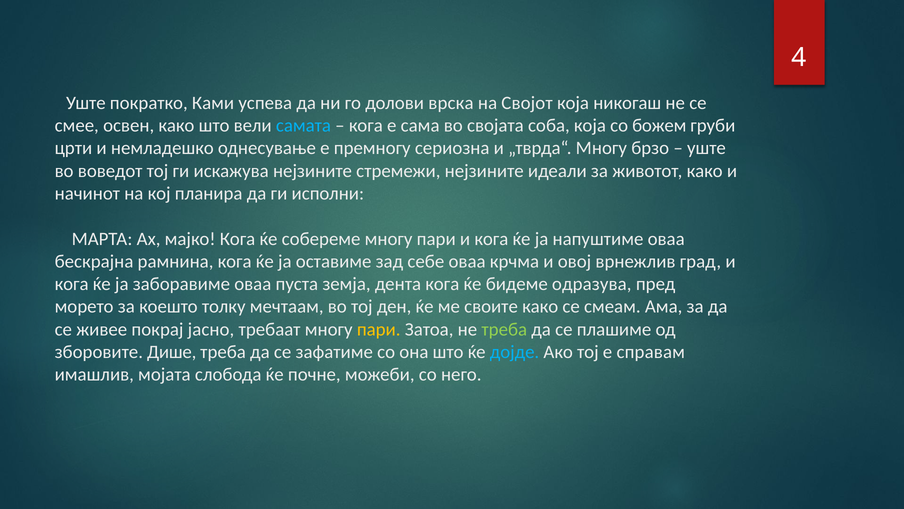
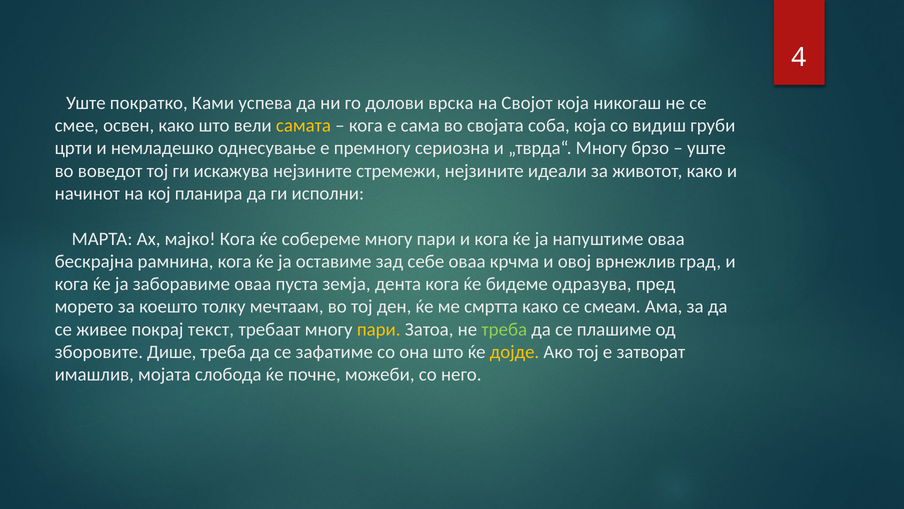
самата colour: light blue -> yellow
божем: божем -> видиш
своите: своите -> смртта
јасно: јасно -> текст
дојде colour: light blue -> yellow
справам: справам -> затворат
